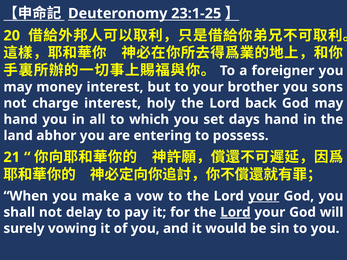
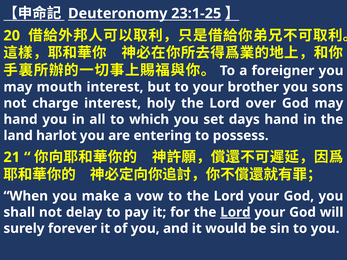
money: money -> mouth
back: back -> over
abhor: abhor -> harlot
your at (264, 196) underline: present -> none
vowing: vowing -> forever
